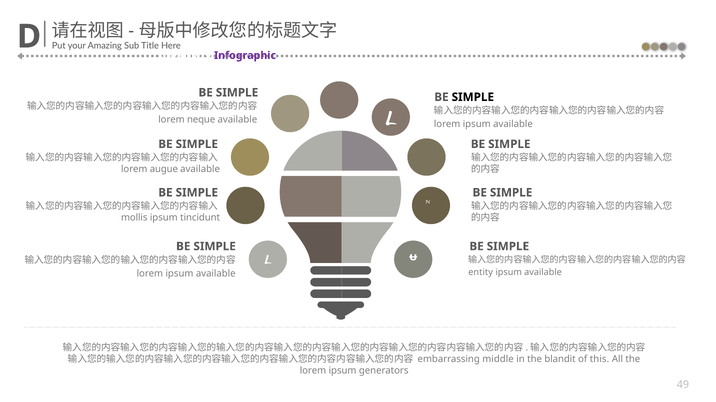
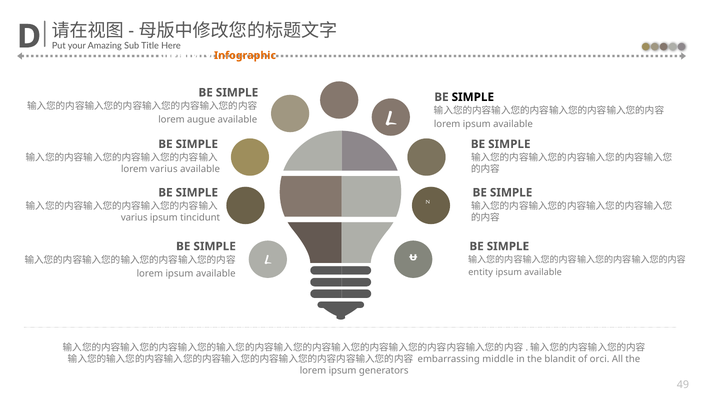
Infographic colour: purple -> orange
neque: neque -> augue
lorem augue: augue -> varius
mollis at (134, 218): mollis -> varius
this: this -> orci
